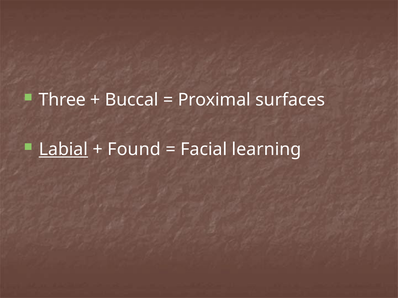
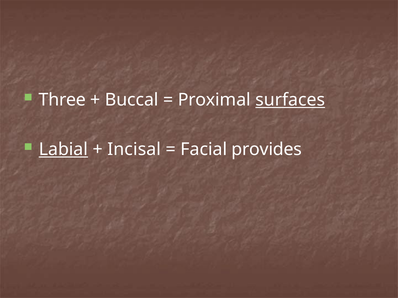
surfaces underline: none -> present
Found: Found -> Incisal
learning: learning -> provides
